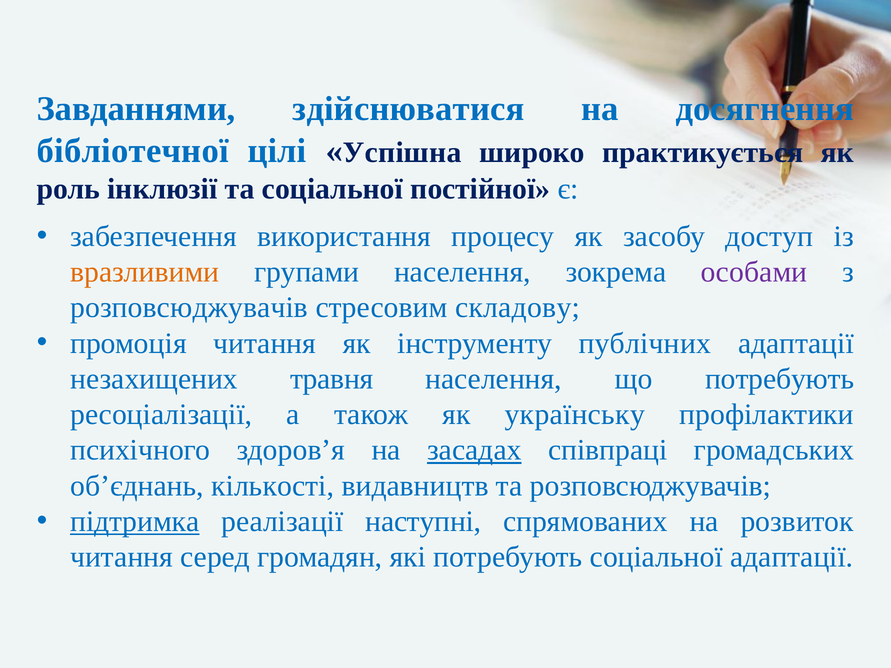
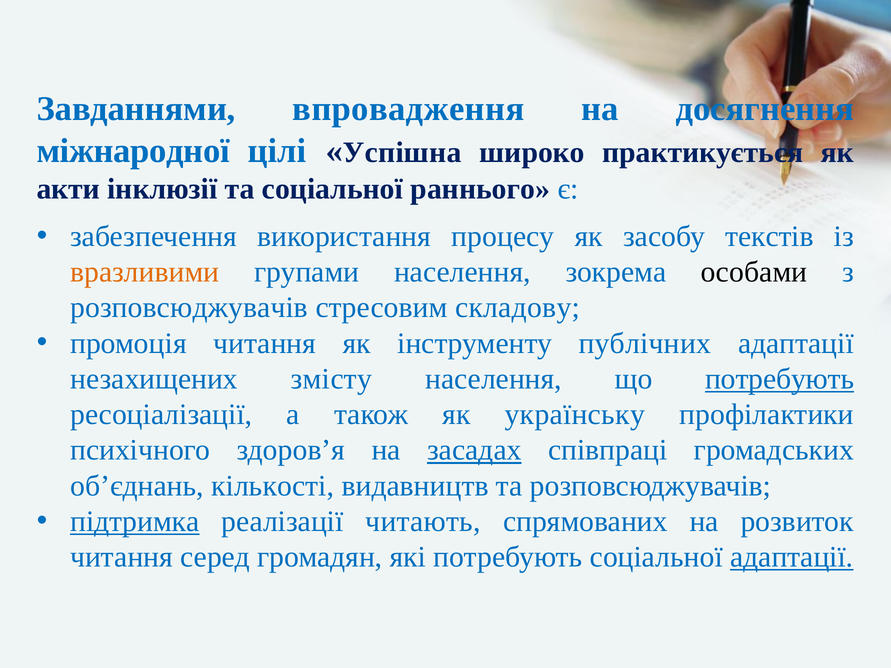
здійснюватися: здійснюватися -> впровадження
бібліотечної: бібліотечної -> міжнародної
роль: роль -> акти
постійної: постійної -> раннього
доступ: доступ -> текстів
особами colour: purple -> black
травня: травня -> змісту
потребують at (780, 379) underline: none -> present
наступні: наступні -> читають
адаптації at (792, 557) underline: none -> present
